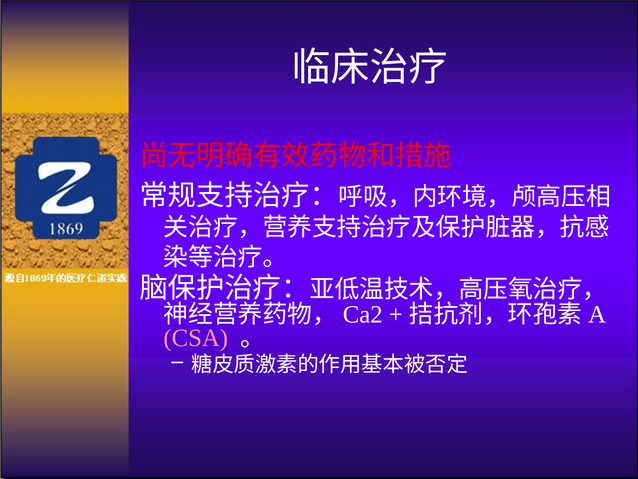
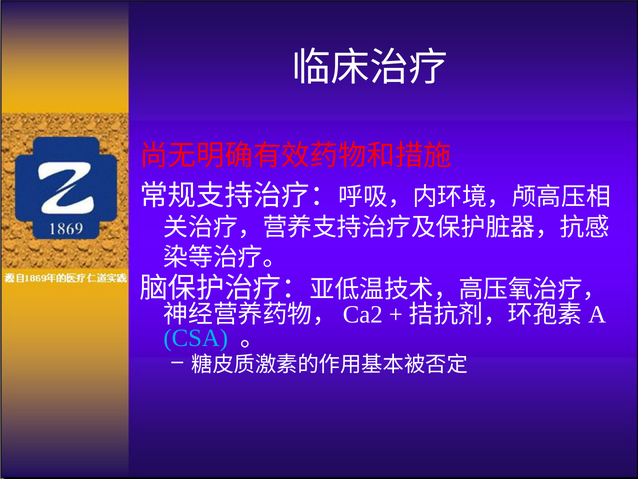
CSA colour: pink -> light blue
